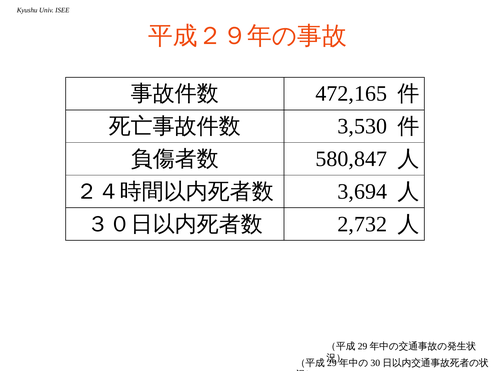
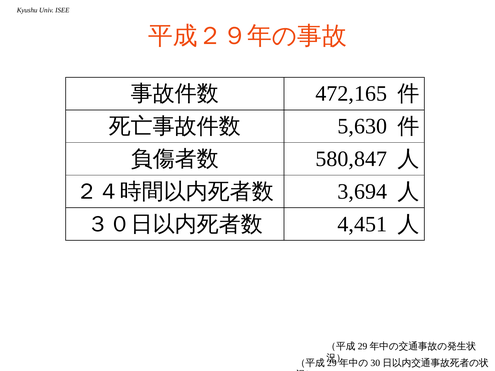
3,530: 3,530 -> 5,630
2,732: 2,732 -> 4,451
